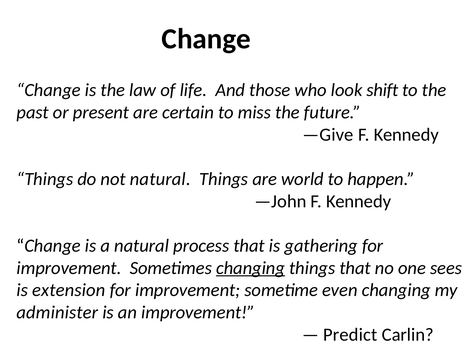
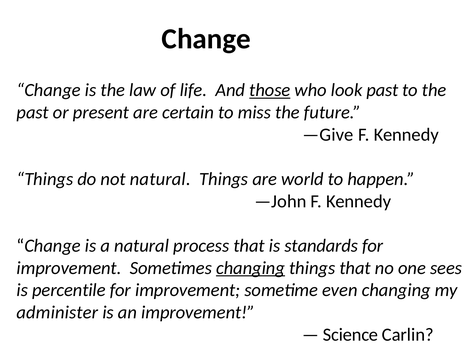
those underline: none -> present
look shift: shift -> past
gathering: gathering -> standards
extension: extension -> percentile
Predict: Predict -> Science
